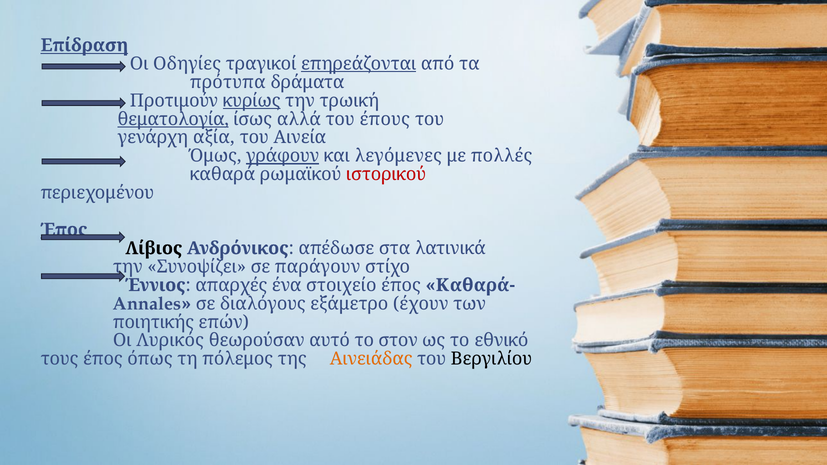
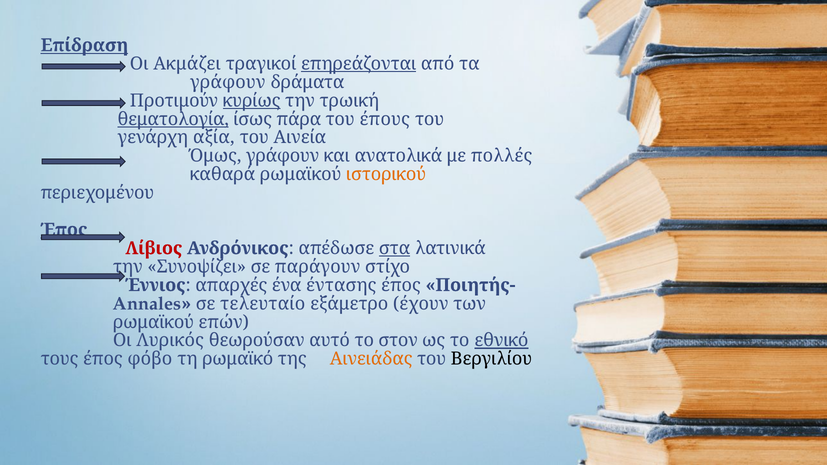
Οδηγίες: Οδηγίες -> Ακμάζει
πρότυπα at (228, 82): πρότυπα -> γράφουν
αλλά: αλλά -> πάρα
γράφουν at (283, 156) underline: present -> none
λεγόμενες: λεγόμενες -> ανατολικά
ιστορικού colour: red -> orange
Λίβιος colour: black -> red
στα underline: none -> present
στοιχείο: στοιχείο -> έντασης
Καθαρά-: Καθαρά- -> Ποιητής-
διαλόγους: διαλόγους -> τελευταίο
ποιητικής at (153, 322): ποιητικής -> ρωμαϊκού
εθνικό underline: none -> present
όπως: όπως -> φόβο
πόλεμος: πόλεμος -> ρωμαϊκό
